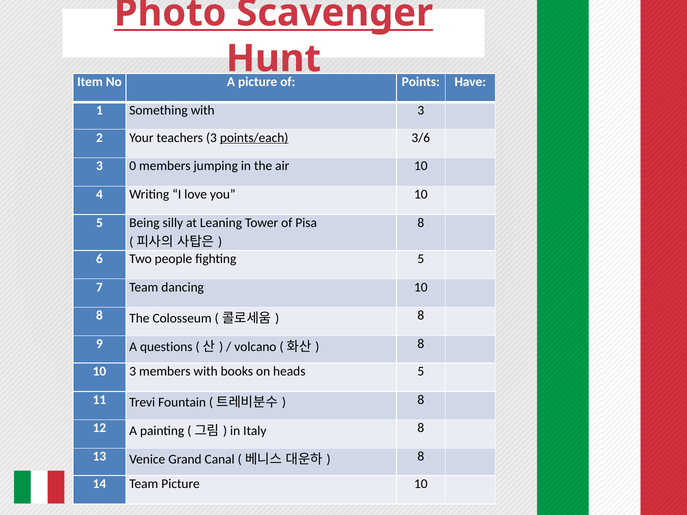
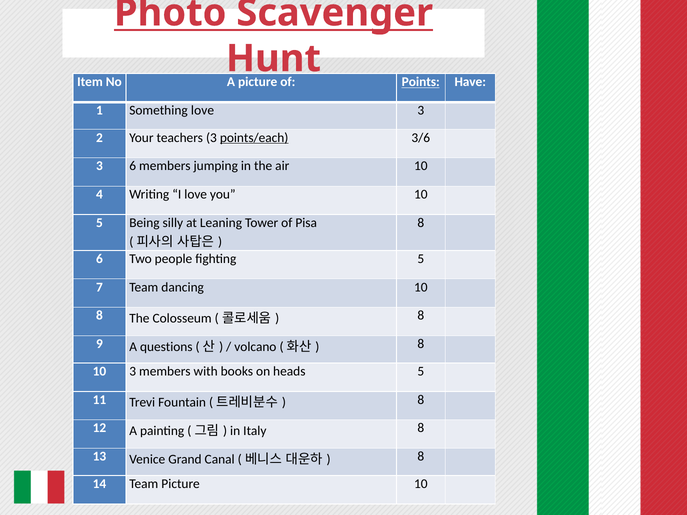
Points underline: none -> present
Something with: with -> love
3 0: 0 -> 6
